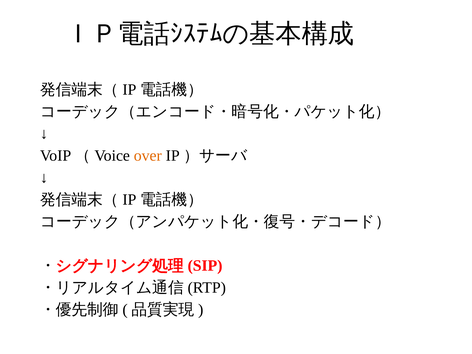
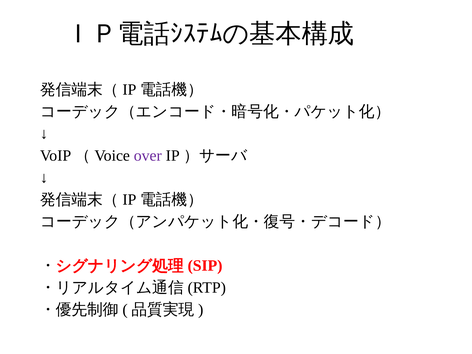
over colour: orange -> purple
